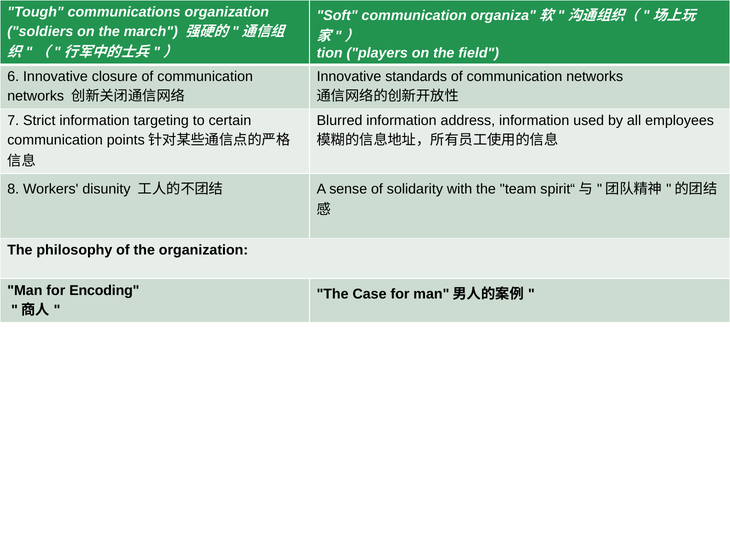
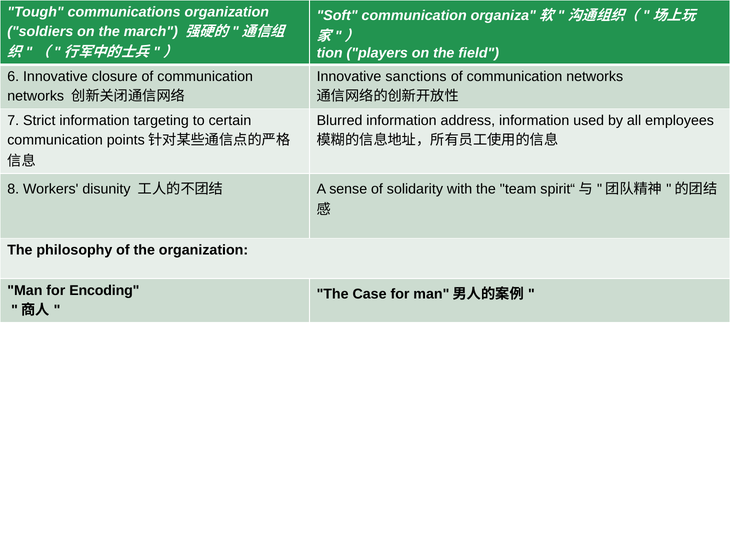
standards: standards -> sanctions
